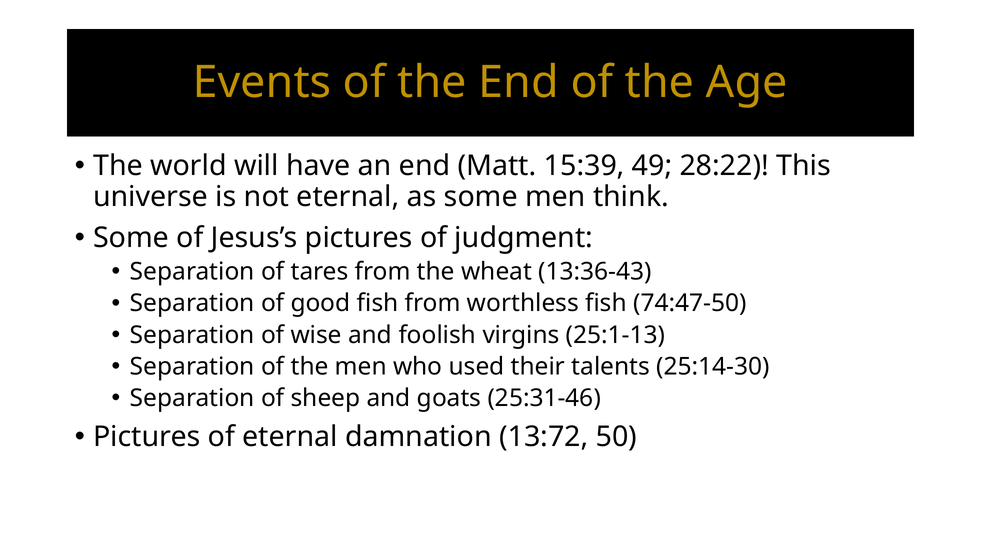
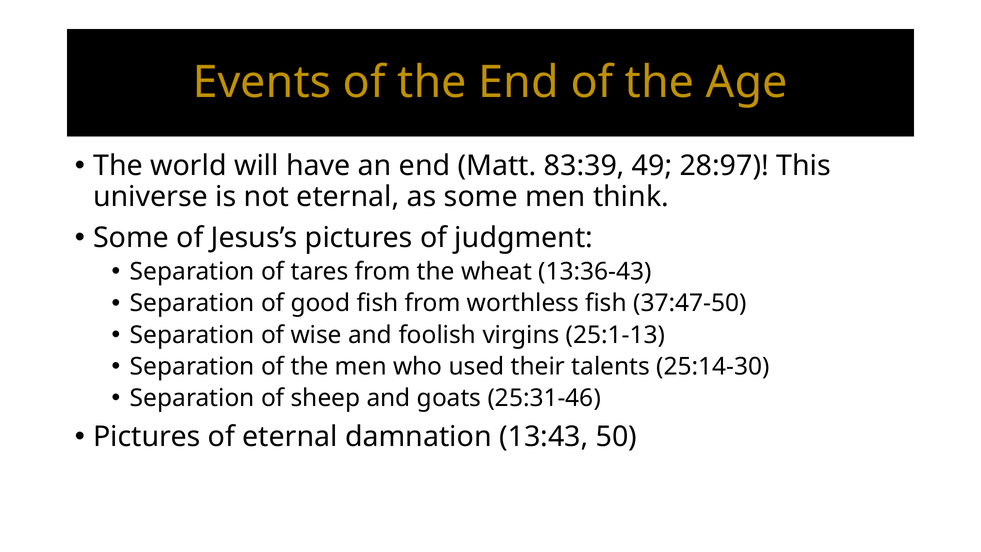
15:39: 15:39 -> 83:39
28:22: 28:22 -> 28:97
74:47-50: 74:47-50 -> 37:47-50
13:72: 13:72 -> 13:43
